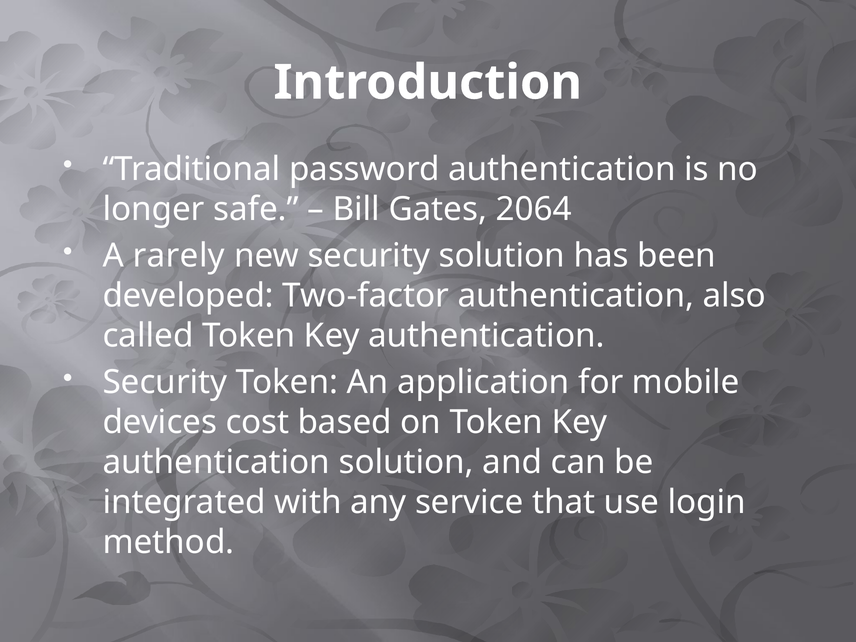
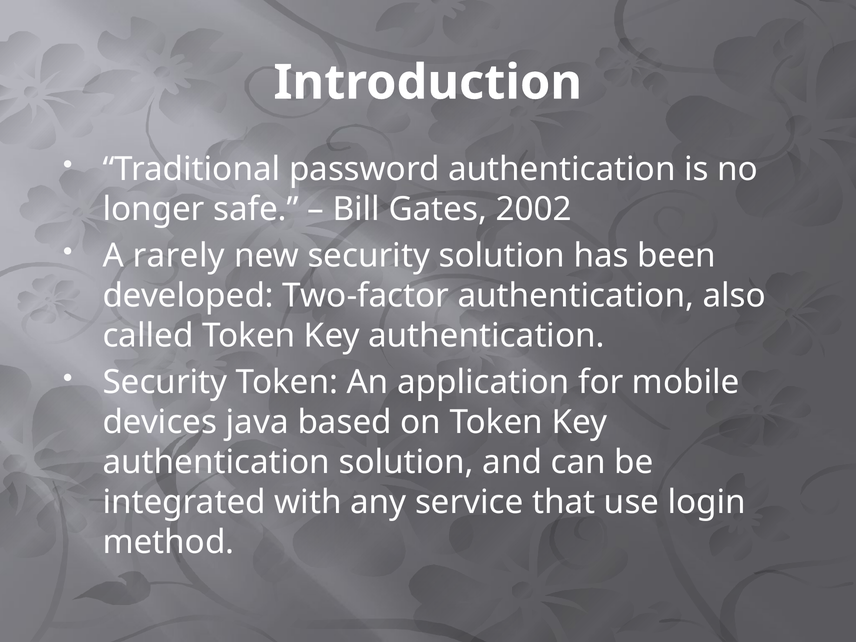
2064: 2064 -> 2002
cost: cost -> java
